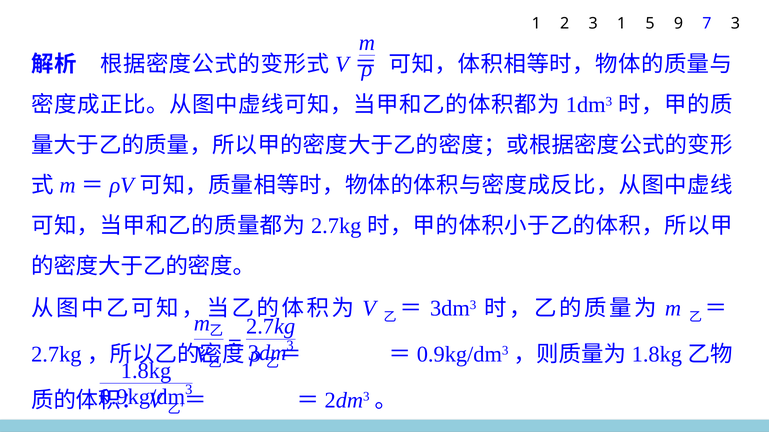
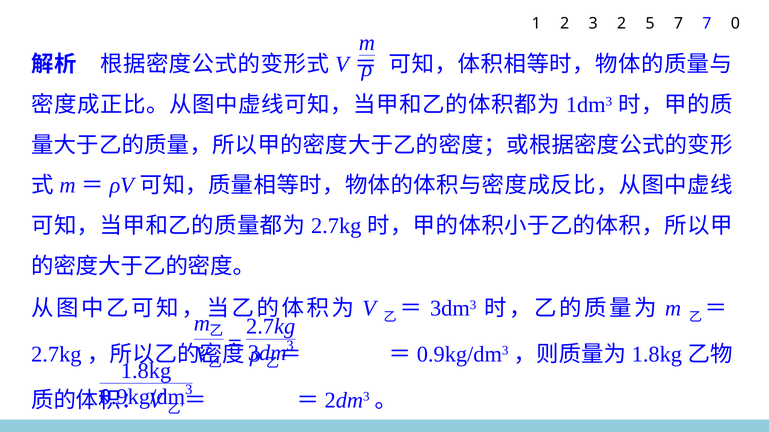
2 3 1: 1 -> 2
5 9: 9 -> 7
7 3: 3 -> 0
